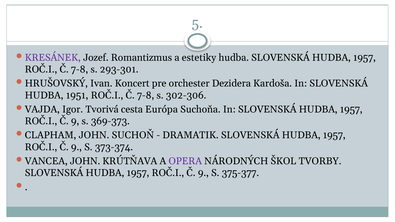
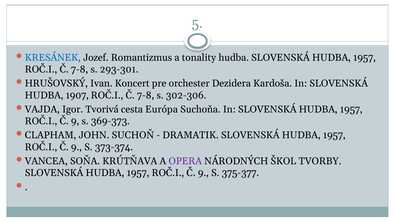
KRESÁNEK colour: purple -> blue
estetiky: estetiky -> tonality
1951: 1951 -> 1907
VANCEA JOHN: JOHN -> SOŇA
